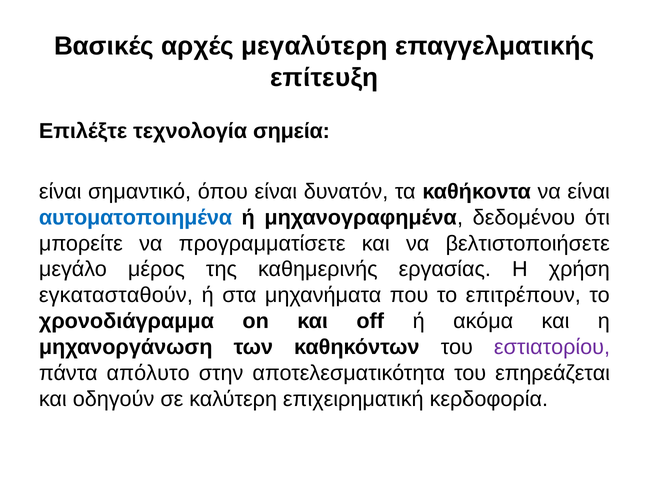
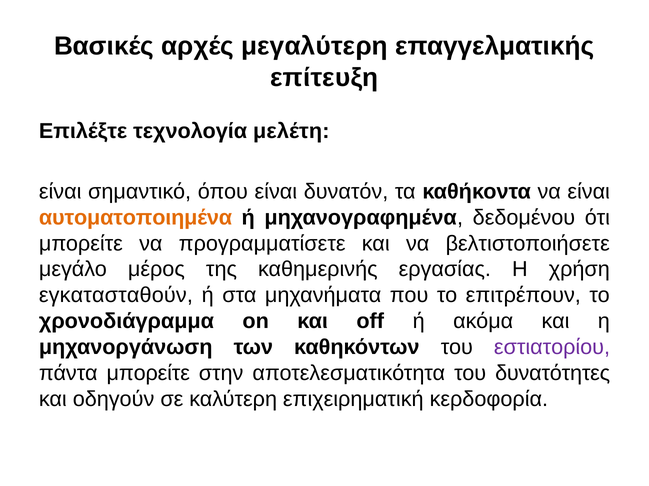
σημεία: σημεία -> μελέτη
αυτοματοποιημένα colour: blue -> orange
πάντα απόλυτο: απόλυτο -> μπορείτε
επηρεάζεται: επηρεάζεται -> δυνατότητες
